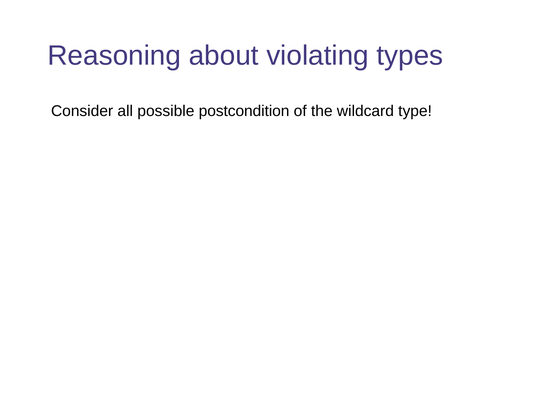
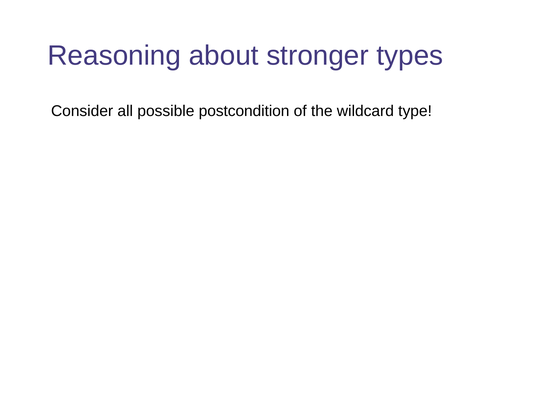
violating: violating -> stronger
